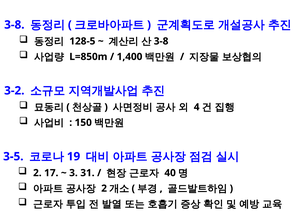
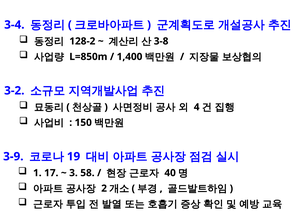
3-8 at (14, 25): 3-8 -> 3-4
128-5: 128-5 -> 128-2
3-5: 3-5 -> 3-9
2 at (37, 173): 2 -> 1
31: 31 -> 58
